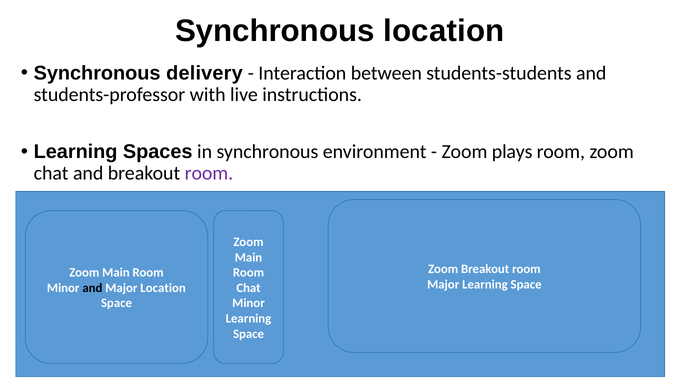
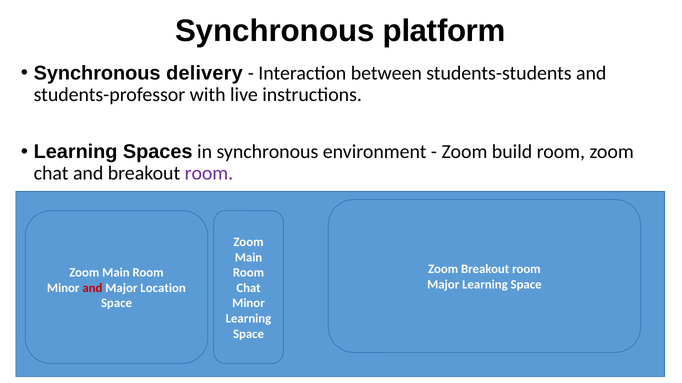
Synchronous location: location -> platform
plays: plays -> build
and at (92, 288) colour: black -> red
